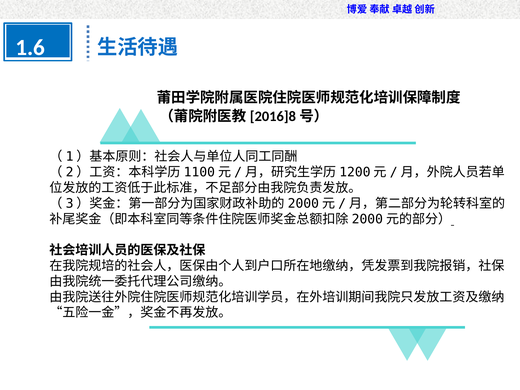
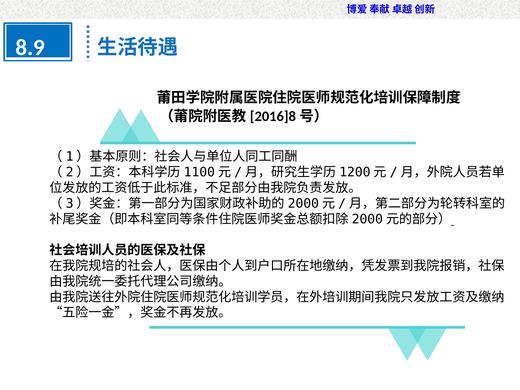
1.6: 1.6 -> 8.9
